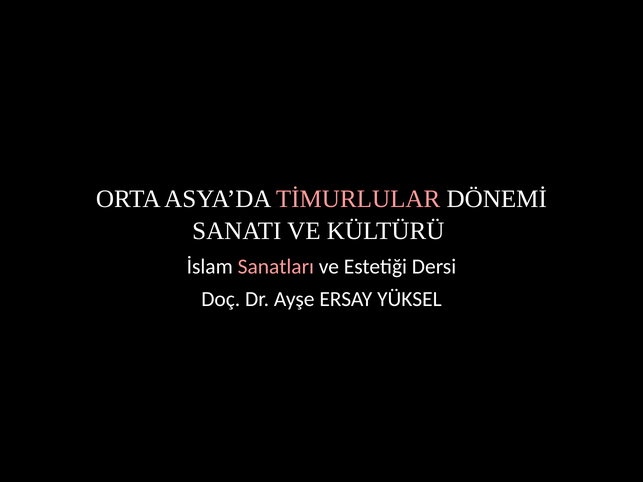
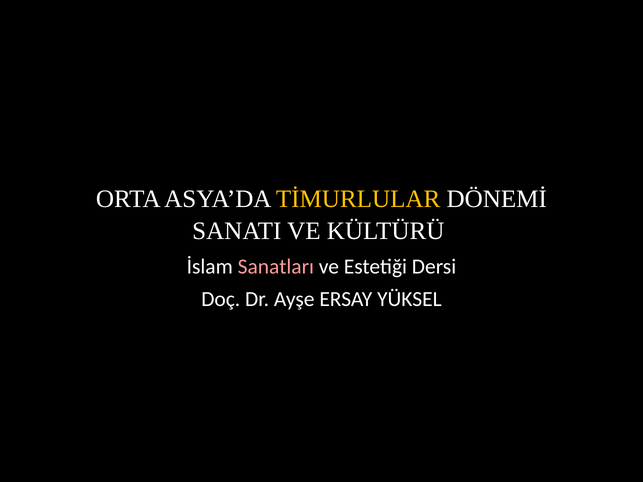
TİMURLULAR colour: pink -> yellow
